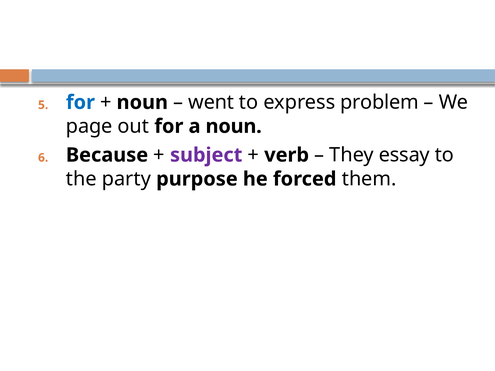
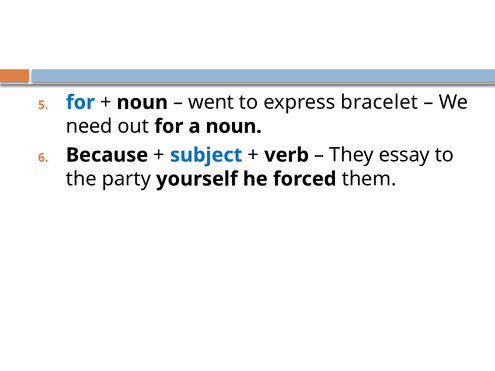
problem: problem -> bracelet
page: page -> need
subject colour: purple -> blue
purpose: purpose -> yourself
